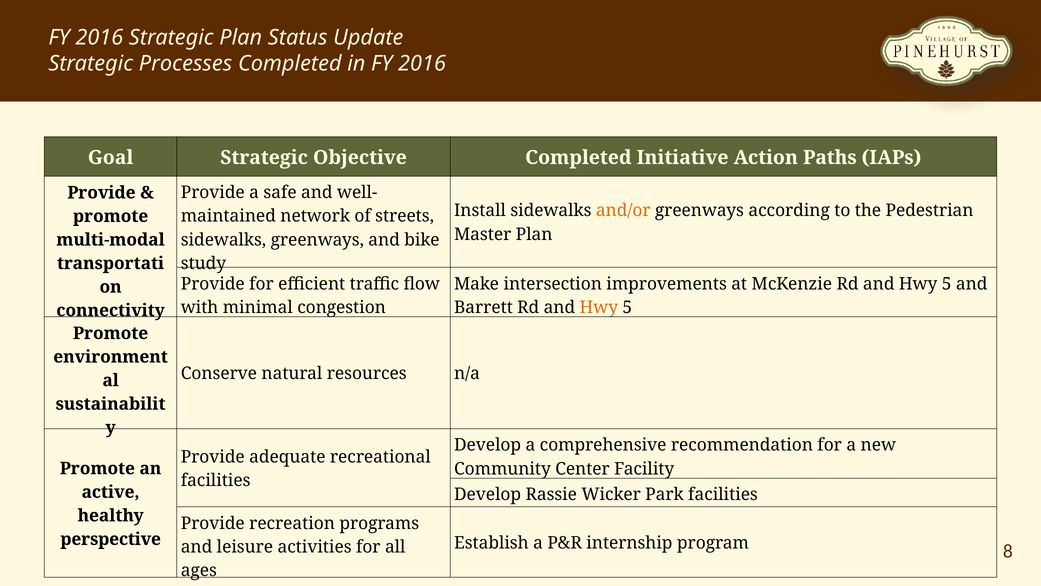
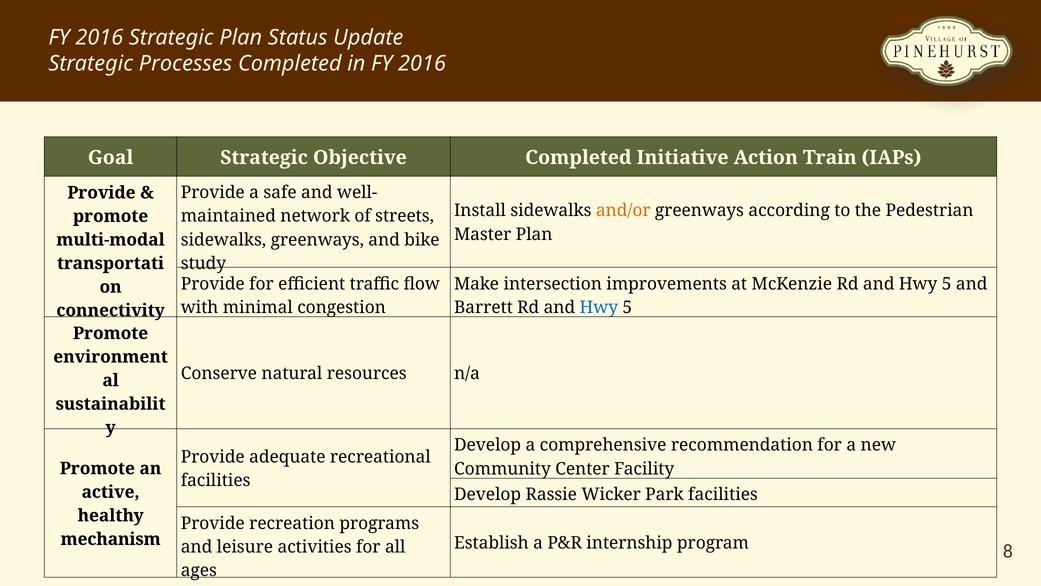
Paths: Paths -> Train
Hwy at (599, 307) colour: orange -> blue
perspective: perspective -> mechanism
